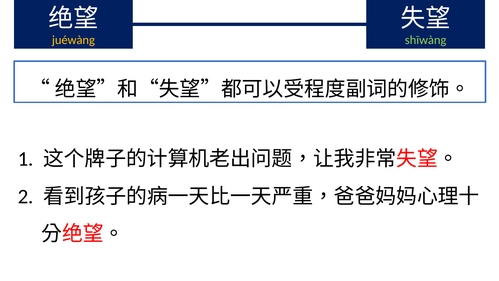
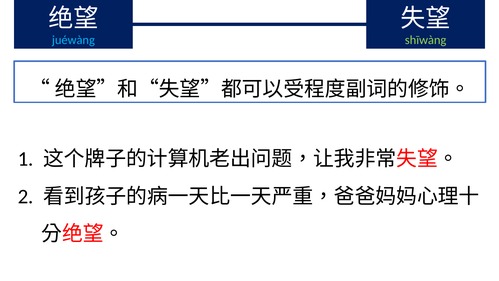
juéwàng colour: yellow -> light blue
